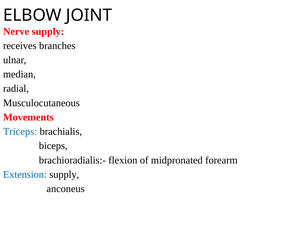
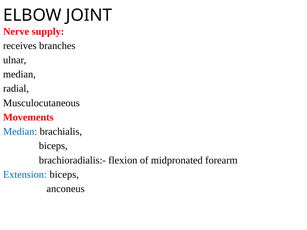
Triceps at (20, 132): Triceps -> Median
Extension supply: supply -> biceps
